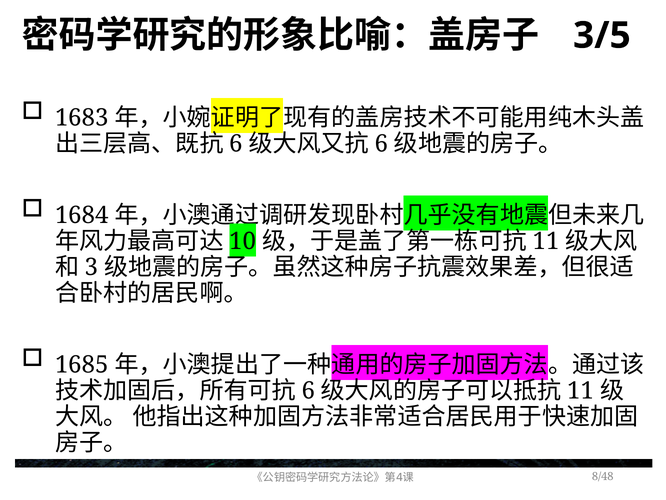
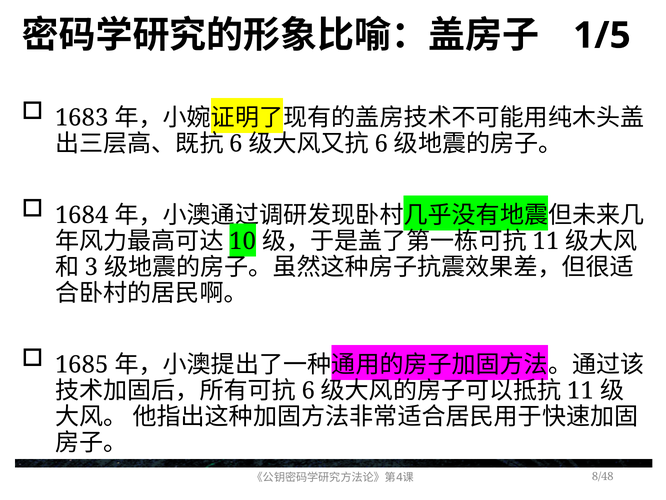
3/5: 3/5 -> 1/5
